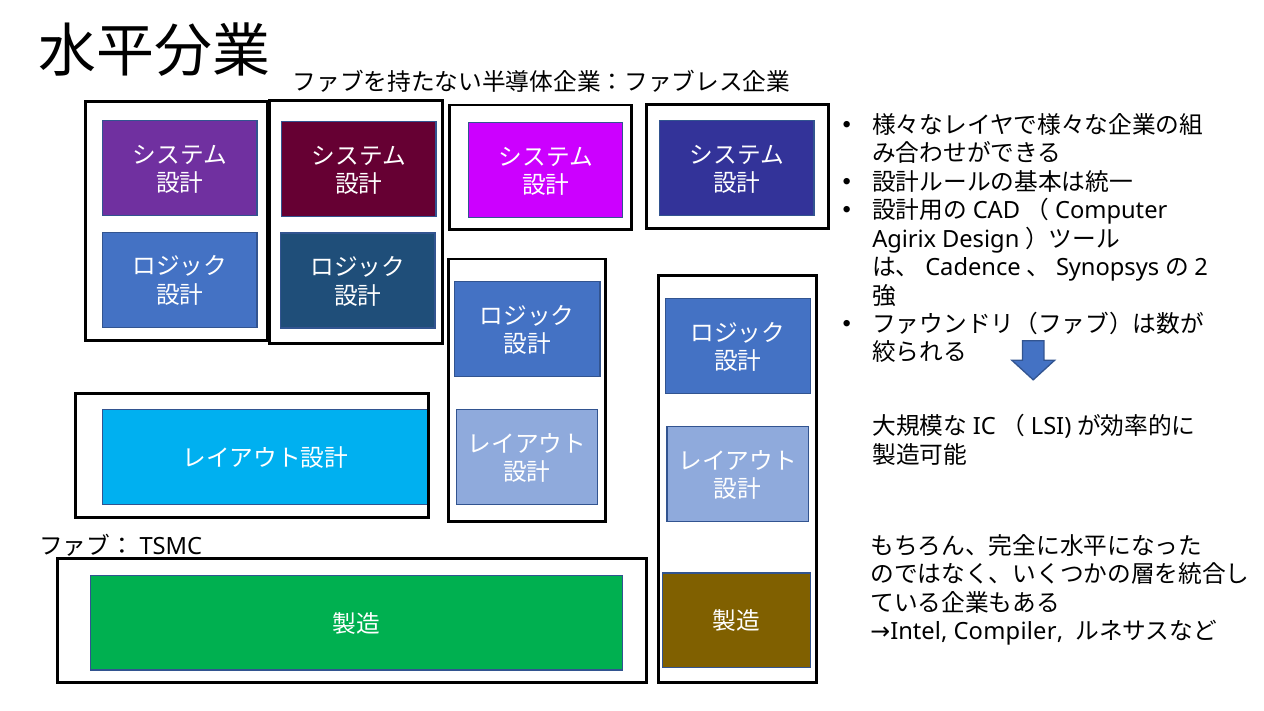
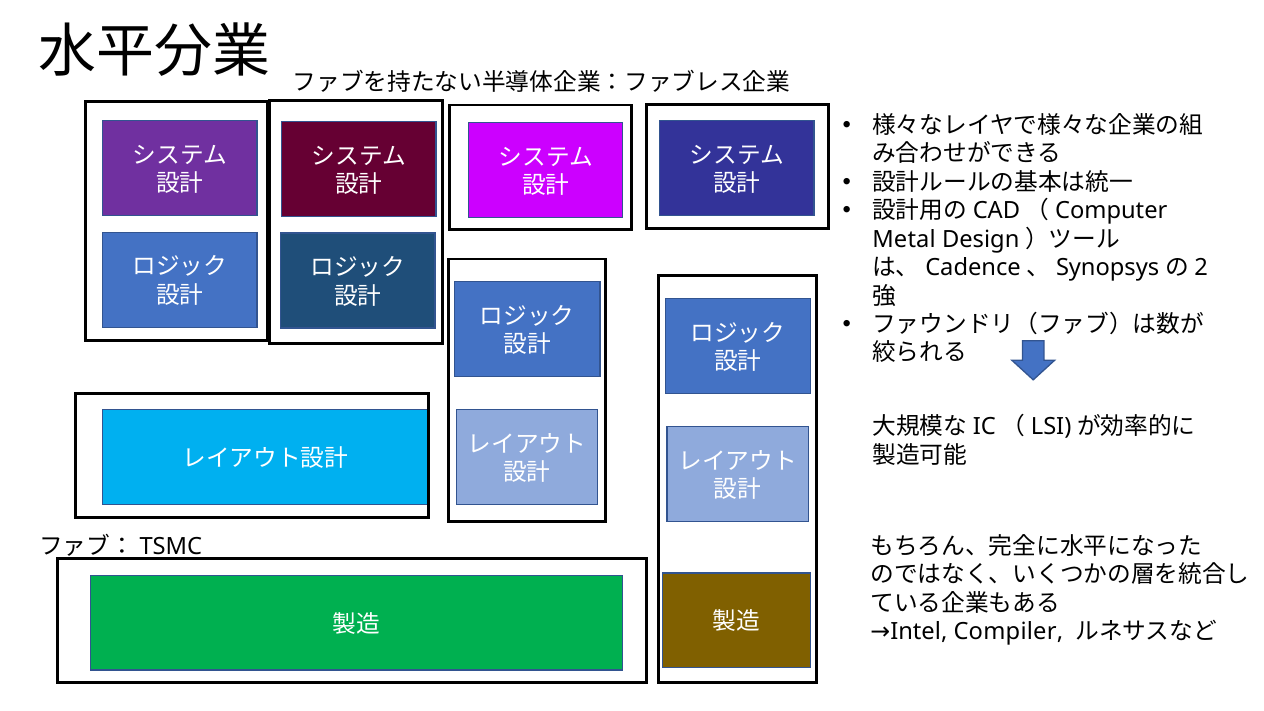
Agirix: Agirix -> Metal
